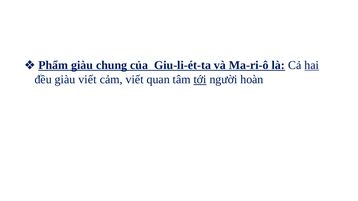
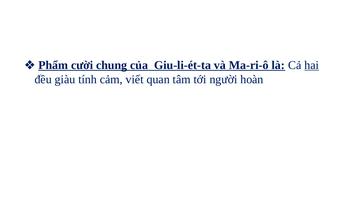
Phẩm giàu: giàu -> cười
giàu viết: viết -> tính
tới underline: present -> none
